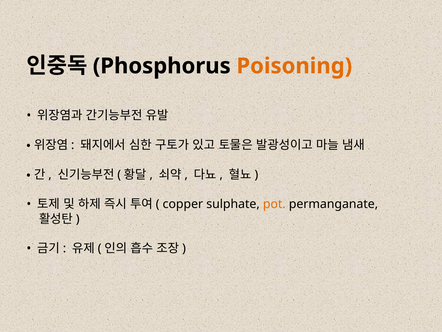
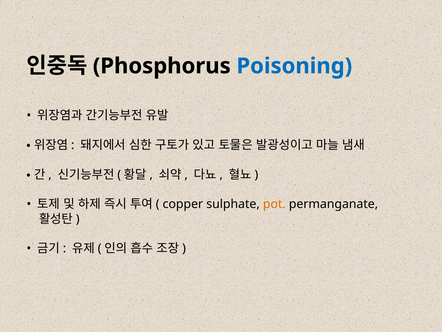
Poisoning colour: orange -> blue
